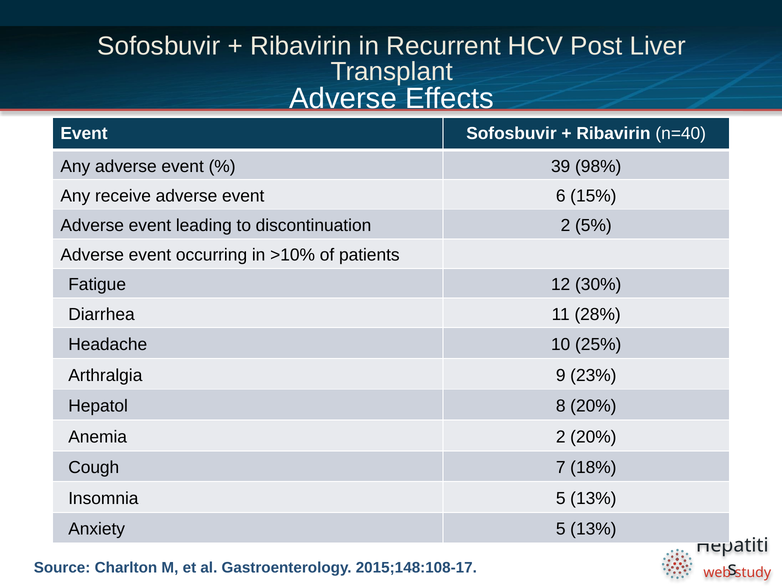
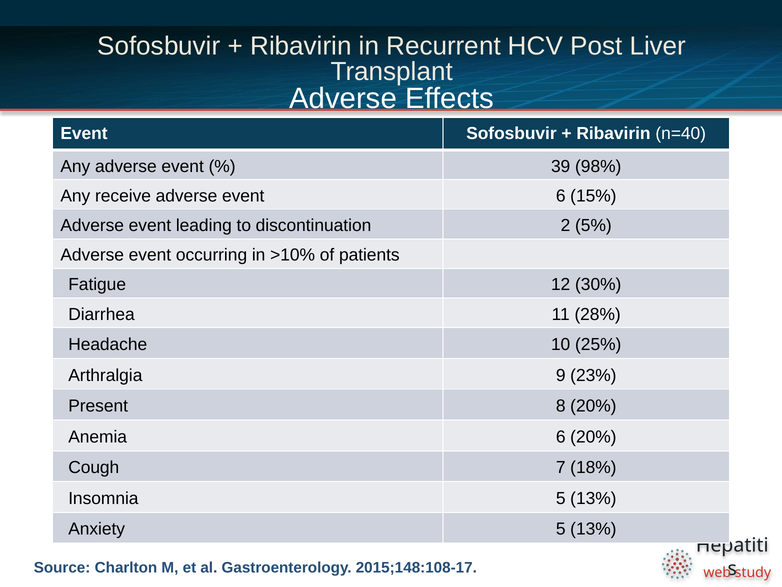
Hepatol: Hepatol -> Present
Anemia 2: 2 -> 6
